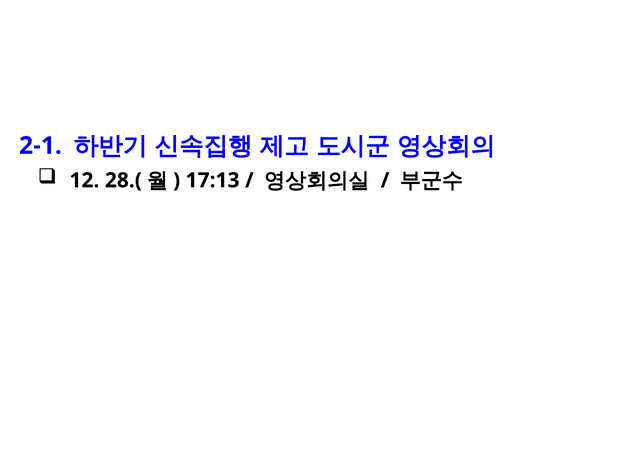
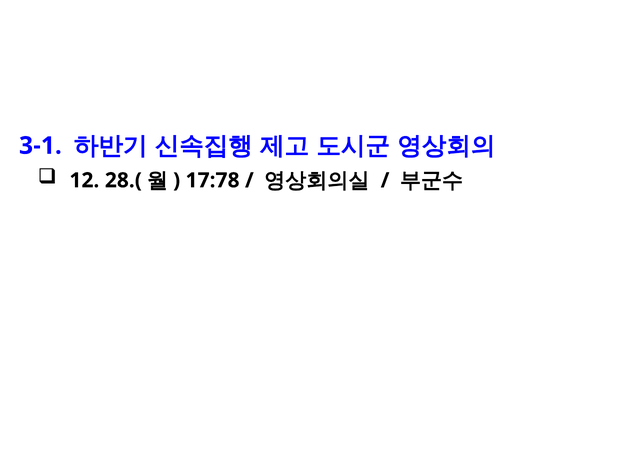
2-1: 2-1 -> 3-1
17:13: 17:13 -> 17:78
